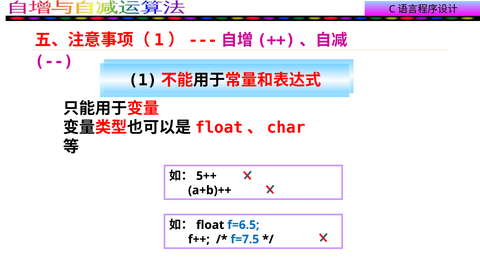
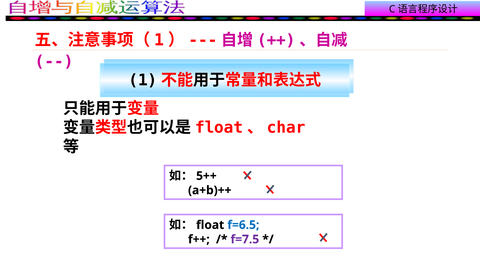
f=7.5 colour: blue -> purple
